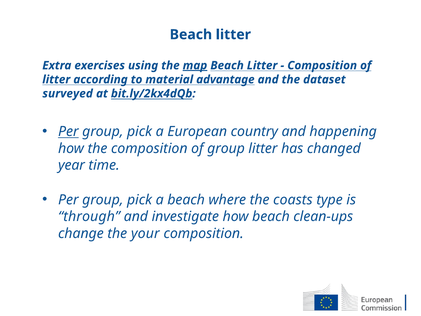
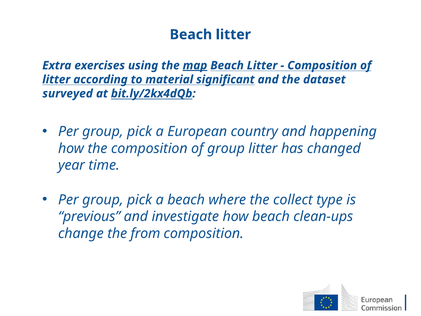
advantage: advantage -> significant
Per at (68, 132) underline: present -> none
coasts: coasts -> collect
through: through -> previous
your: your -> from
